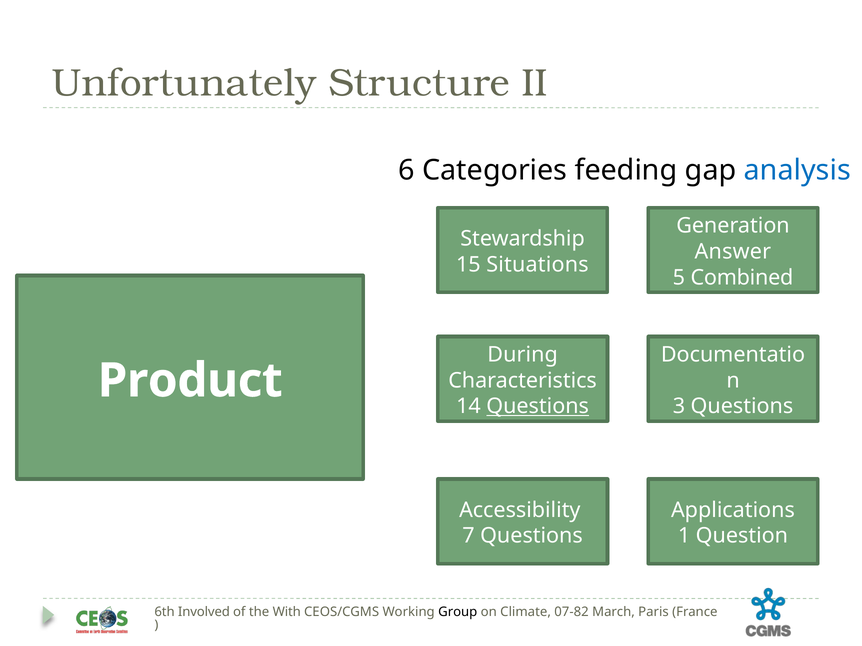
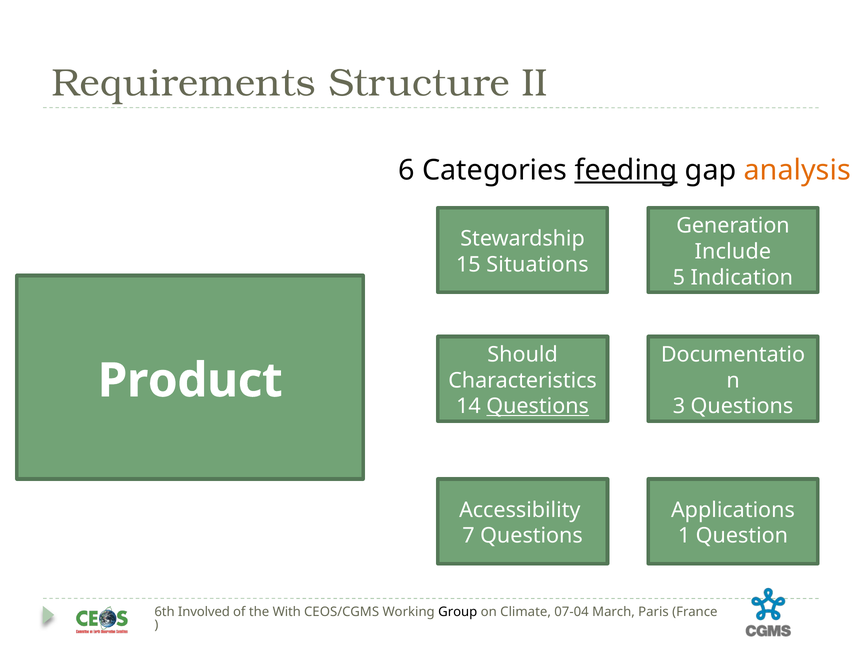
Unfortunately: Unfortunately -> Requirements
feeding underline: none -> present
analysis colour: blue -> orange
Answer: Answer -> Include
Combined: Combined -> Indication
During: During -> Should
07-82: 07-82 -> 07-04
